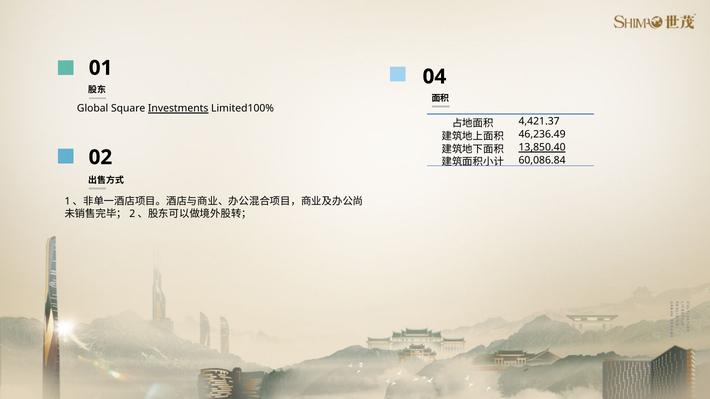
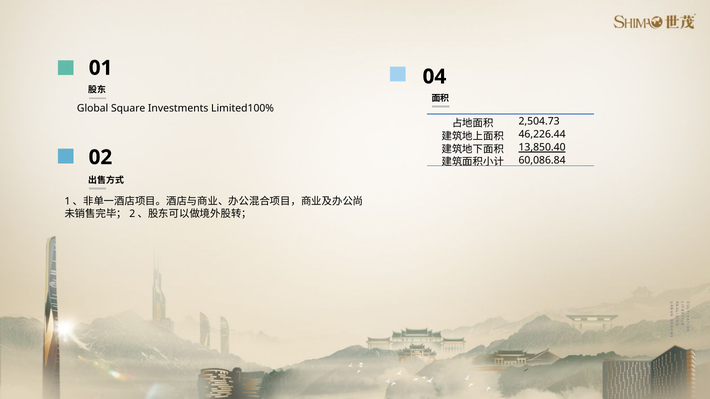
Investments underline: present -> none
4,421.37: 4,421.37 -> 2,504.73
46,236.49: 46,236.49 -> 46,226.44
